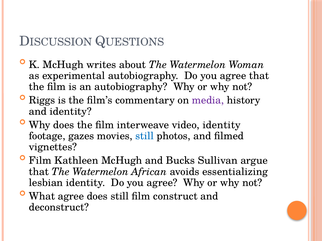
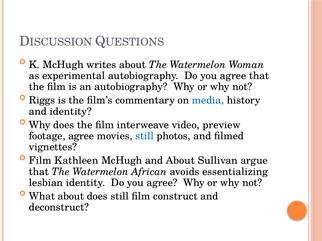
media colour: purple -> blue
video identity: identity -> preview
footage gazes: gazes -> agree
and Bucks: Bucks -> About
What agree: agree -> about
